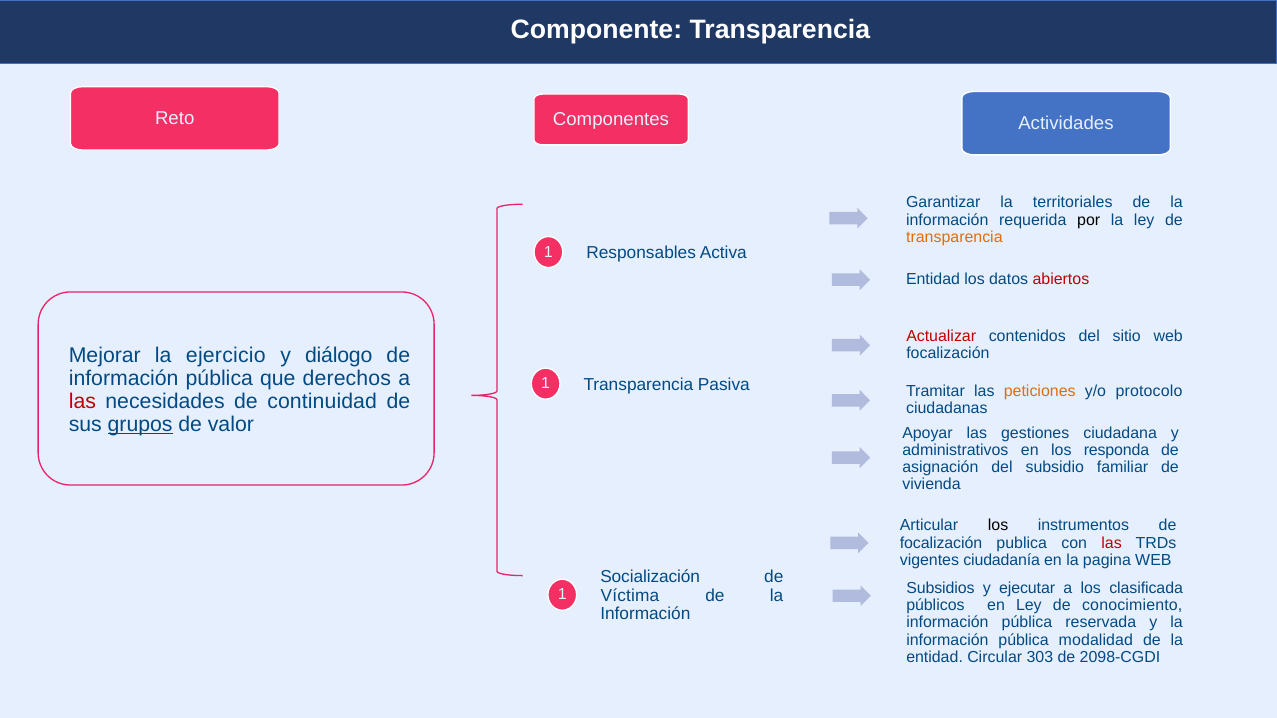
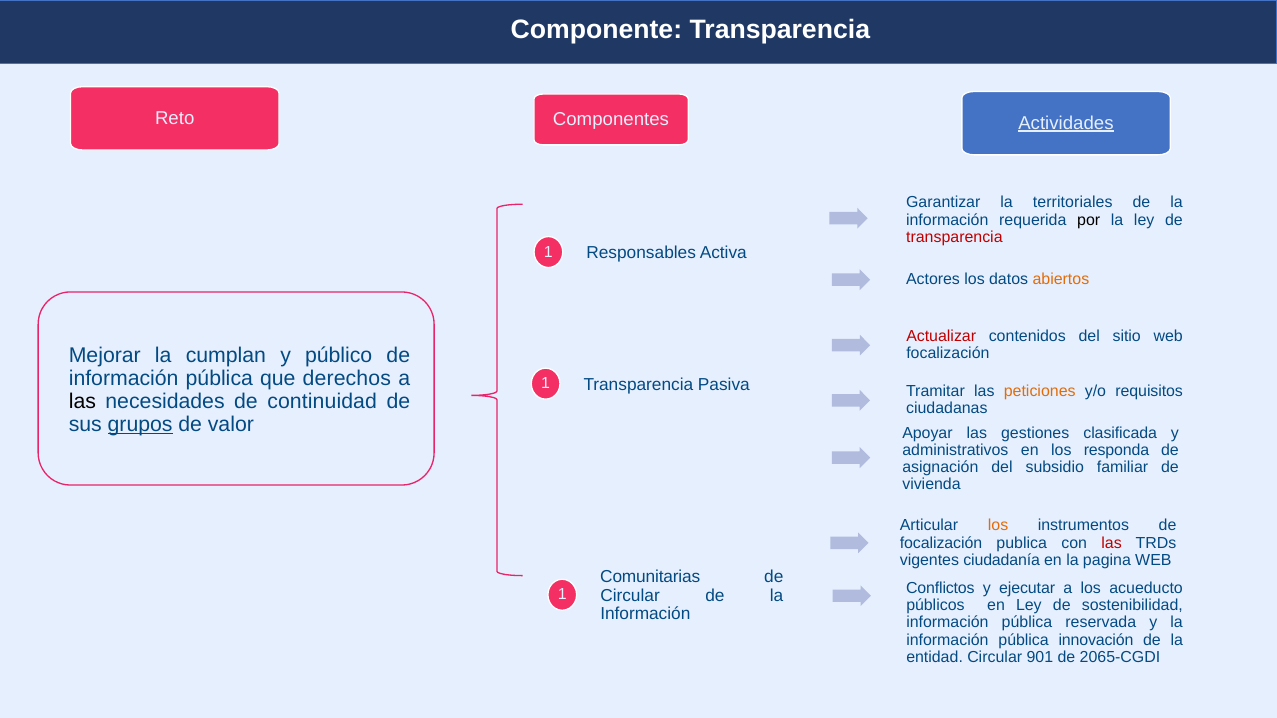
Actividades underline: none -> present
transparencia at (954, 237) colour: orange -> red
Entidad at (933, 280): Entidad -> Actores
abiertos colour: red -> orange
ejercicio: ejercicio -> cumplan
diálogo: diálogo -> público
protocolo: protocolo -> requisitos
las at (82, 402) colour: red -> black
ciudadana: ciudadana -> clasificada
los at (998, 526) colour: black -> orange
Socialización: Socialización -> Comunitarias
Subsidios: Subsidios -> Conflictos
clasificada: clasificada -> acueducto
Víctima at (630, 596): Víctima -> Circular
conocimiento: conocimiento -> sostenibilidad
modalidad: modalidad -> innovación
303: 303 -> 901
2098-CGDI: 2098-CGDI -> 2065-CGDI
